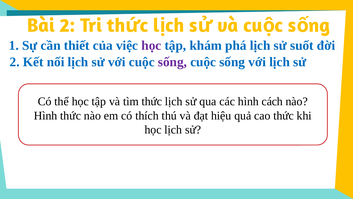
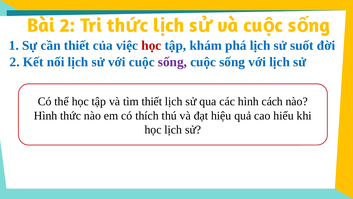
học at (151, 45) colour: purple -> red
tìm thức: thức -> thiết
cao thức: thức -> hiểu
